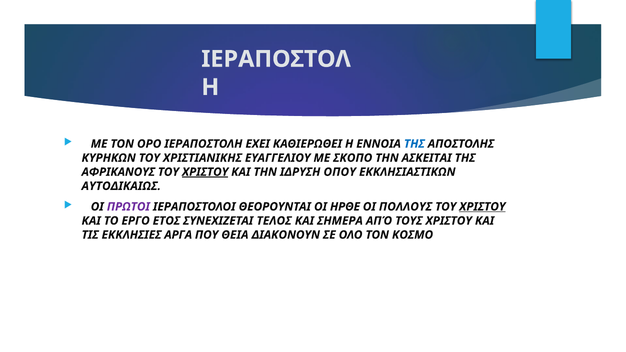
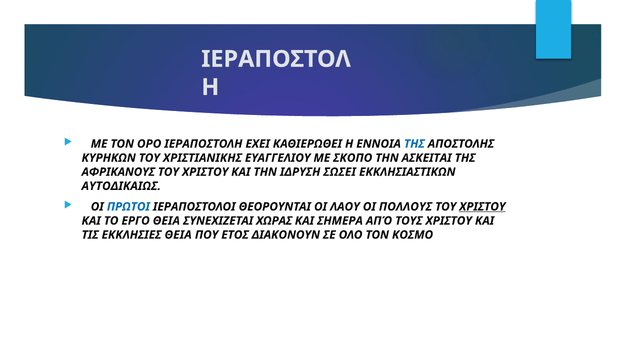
ΧΡΙΣΤΟΥ at (205, 172) underline: present -> none
ΟΠΟΥ: ΟΠΟΥ -> ΣΩΣΕΙ
ΠΡΩΤΟΙ colour: purple -> blue
ΗΡΘΕ: ΗΡΘΕ -> ΛΑΟΥ
ΕΡΓΟ ΕΤΟΣ: ΕΤΟΣ -> ΘΕΙΑ
ΤΕΛΟΣ: ΤΕΛΟΣ -> ΧΩΡΑΣ
ΕΚΚΛΗΣΙΕΣ ΑΡΓΑ: ΑΡΓΑ -> ΘΕΙΑ
ΘΕΙΑ: ΘΕΙΑ -> ΕΤΟΣ
